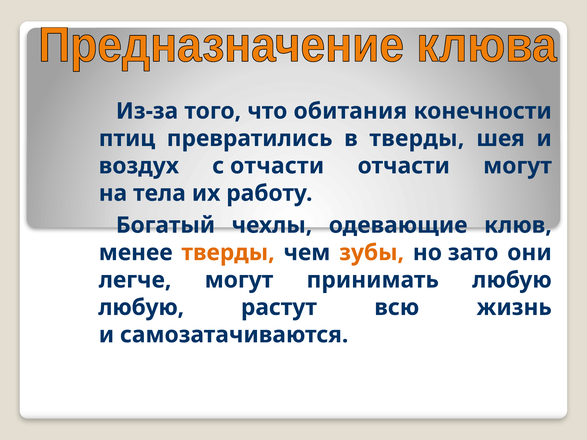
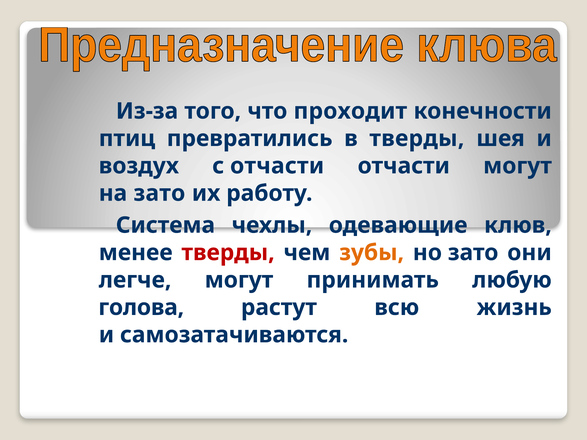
обитания: обитания -> проходит
на тела: тела -> зато
Богатый: Богатый -> Система
тверды at (228, 253) colour: orange -> red
любую at (141, 308): любую -> голова
